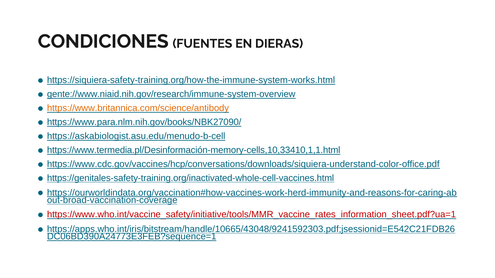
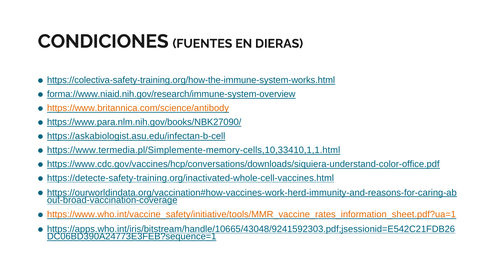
https://siquiera-safety-training.org/how-the-immune-system-works.html: https://siquiera-safety-training.org/how-the-immune-system-works.html -> https://colectiva-safety-training.org/how-the-immune-system-works.html
gente://www.niaid.nih.gov/research/immune-system-overview: gente://www.niaid.nih.gov/research/immune-system-overview -> forma://www.niaid.nih.gov/research/immune-system-overview
https://askabiologist.asu.edu/menudo-b-cell: https://askabiologist.asu.edu/menudo-b-cell -> https://askabiologist.asu.edu/infectan-b-cell
https://www.termedia.pl/Desinformación-memory-cells,10,33410,1,1.html: https://www.termedia.pl/Desinformación-memory-cells,10,33410,1,1.html -> https://www.termedia.pl/Simplemente-memory-cells,10,33410,1,1.html
https://genitales-safety-training.org/inactivated-whole-cell-vaccines.html: https://genitales-safety-training.org/inactivated-whole-cell-vaccines.html -> https://detecte-safety-training.org/inactivated-whole-cell-vaccines.html
https://www.who.int/vaccine_safety/initiative/tools/MMR_vaccine_rates_information_sheet.pdf?ua=1 colour: red -> orange
